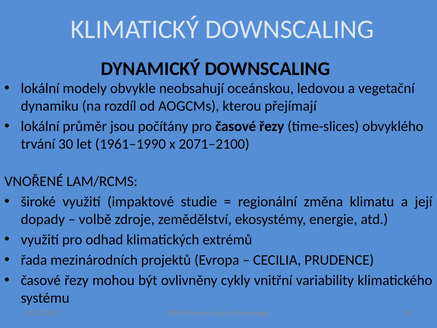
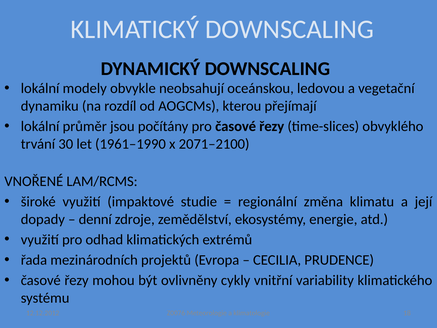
volbě: volbě -> denní
